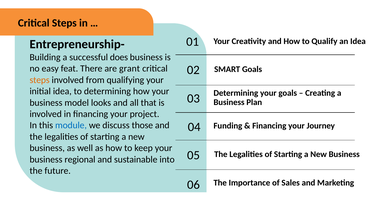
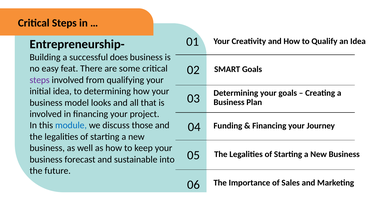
grant: grant -> some
steps at (40, 80) colour: orange -> purple
regional: regional -> forecast
